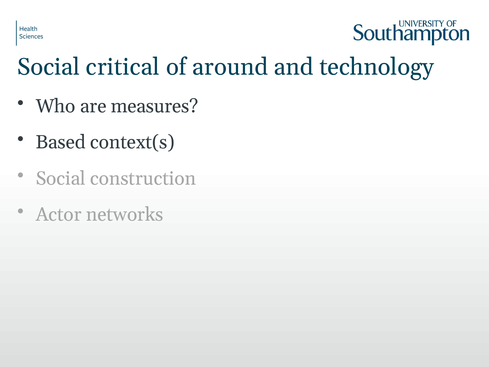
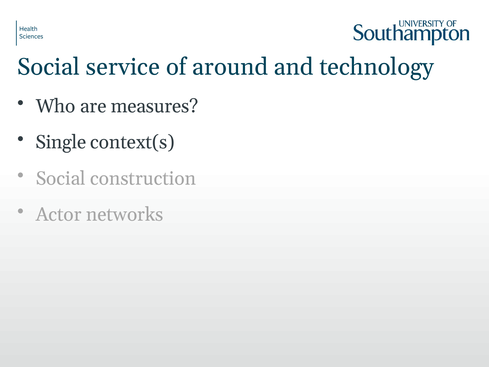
critical: critical -> service
Based: Based -> Single
